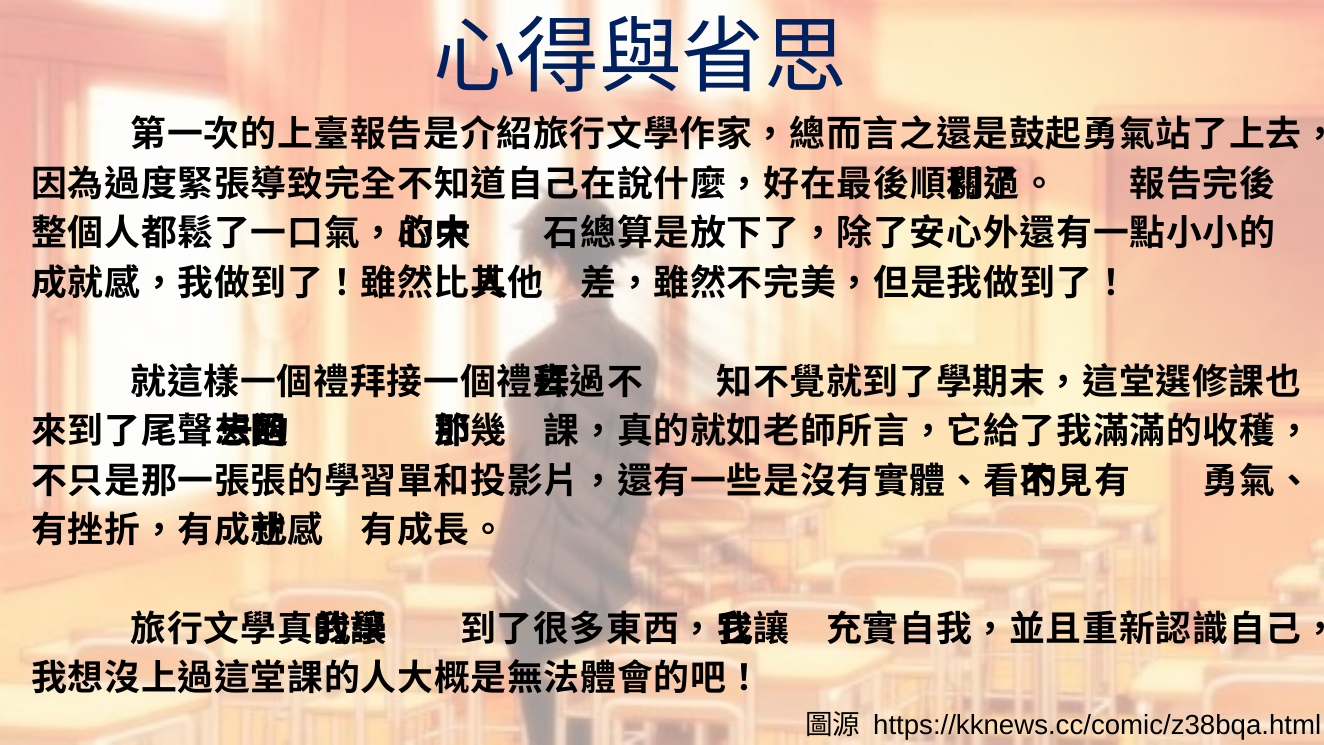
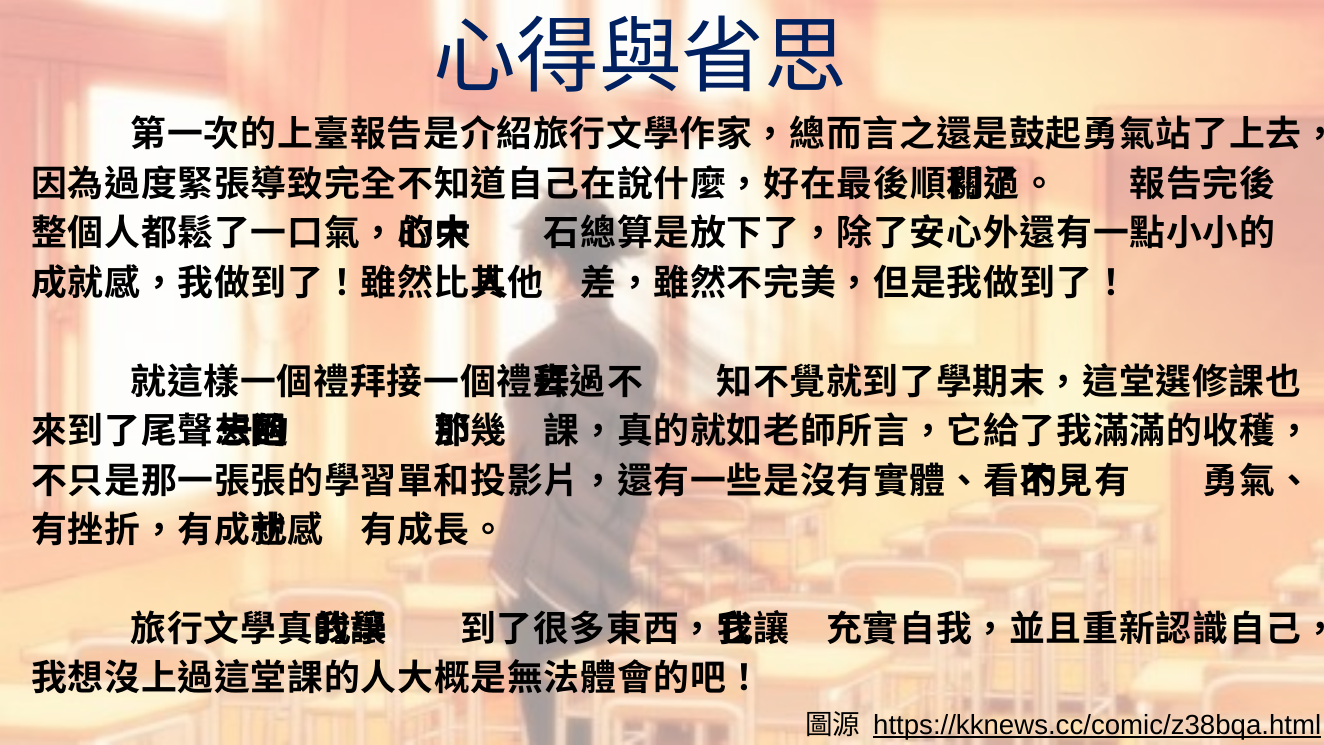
https://kknews.cc/comic/z38bqa.html underline: none -> present
